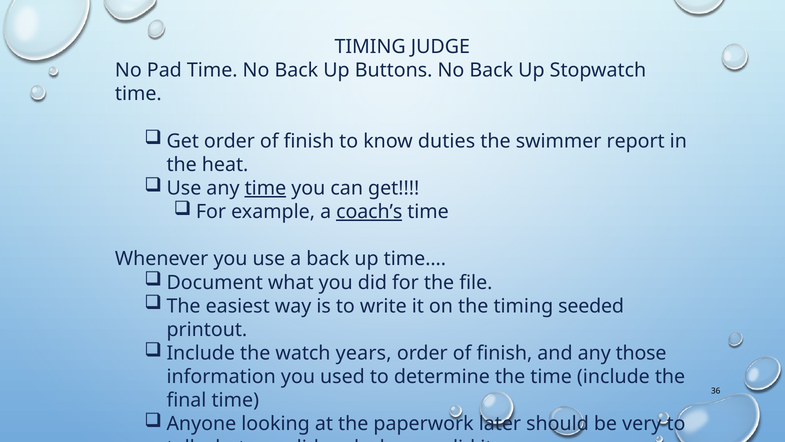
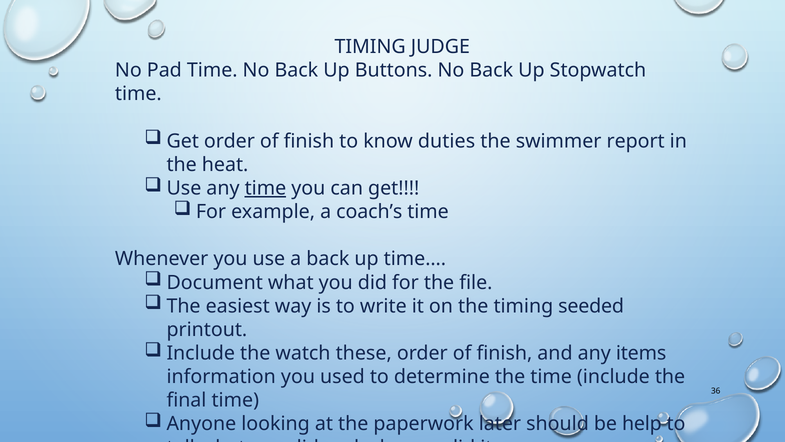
coach’s underline: present -> none
years: years -> these
those: those -> items
very: very -> help
